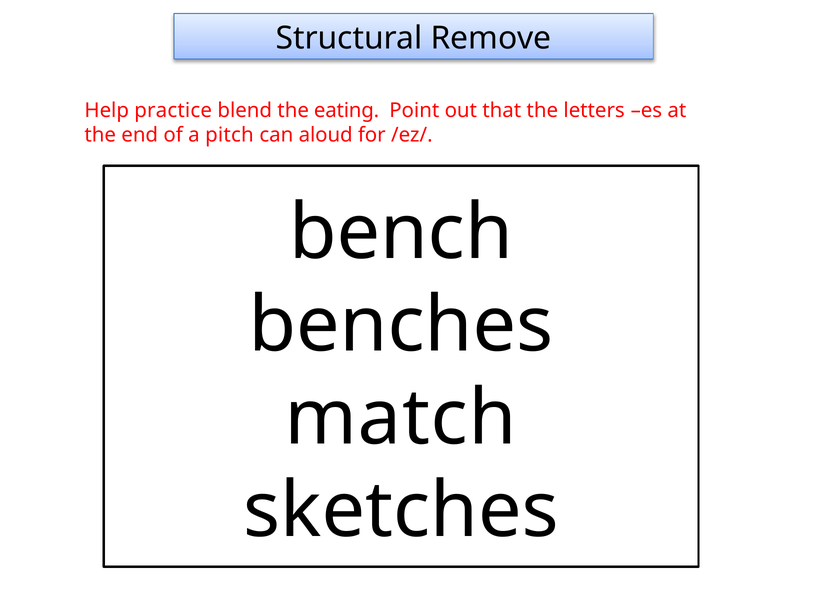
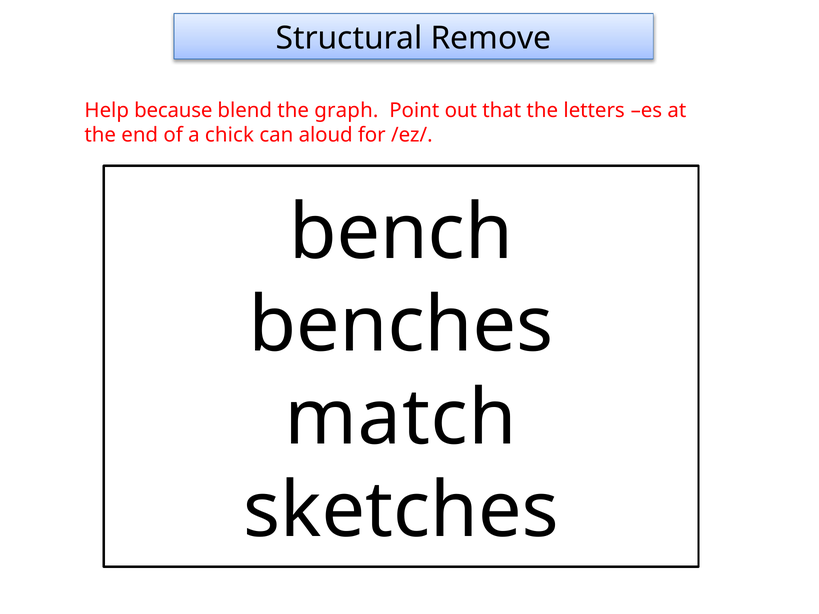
practice: practice -> because
eating: eating -> graph
pitch: pitch -> chick
